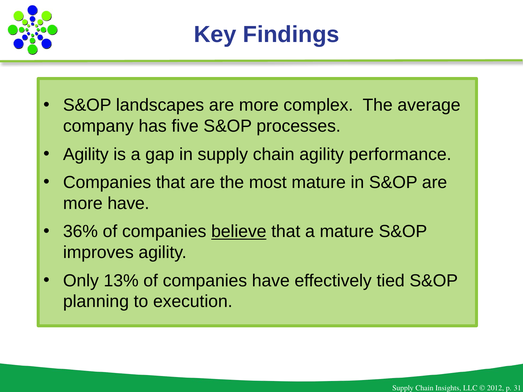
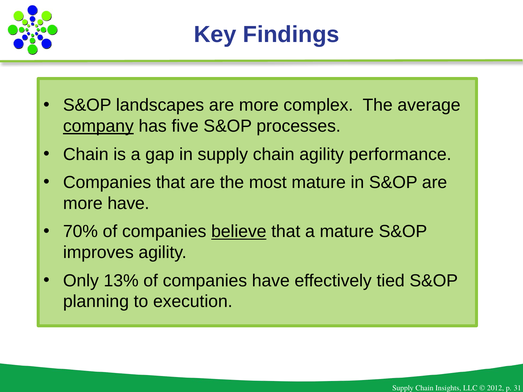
company underline: none -> present
Agility at (86, 154): Agility -> Chain
36%: 36% -> 70%
